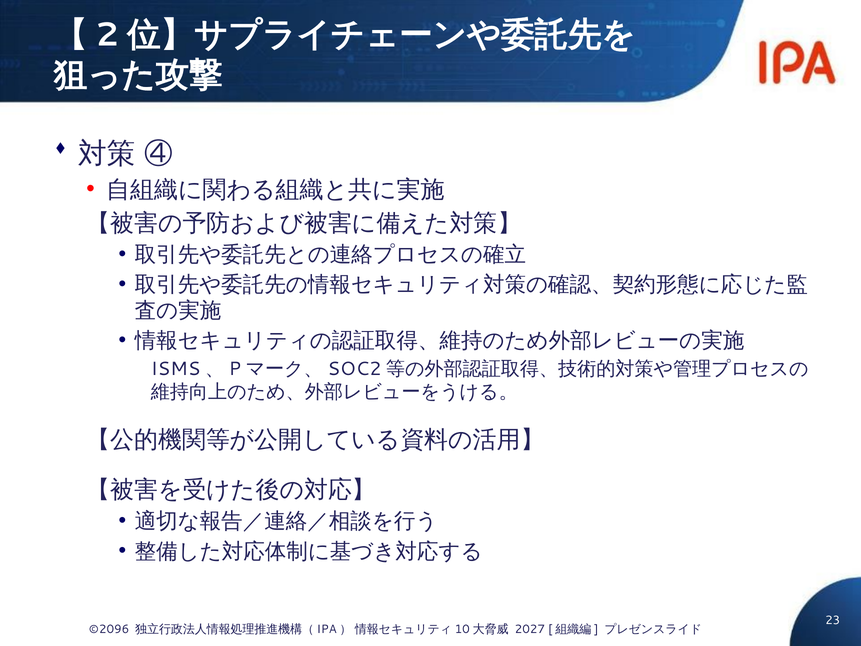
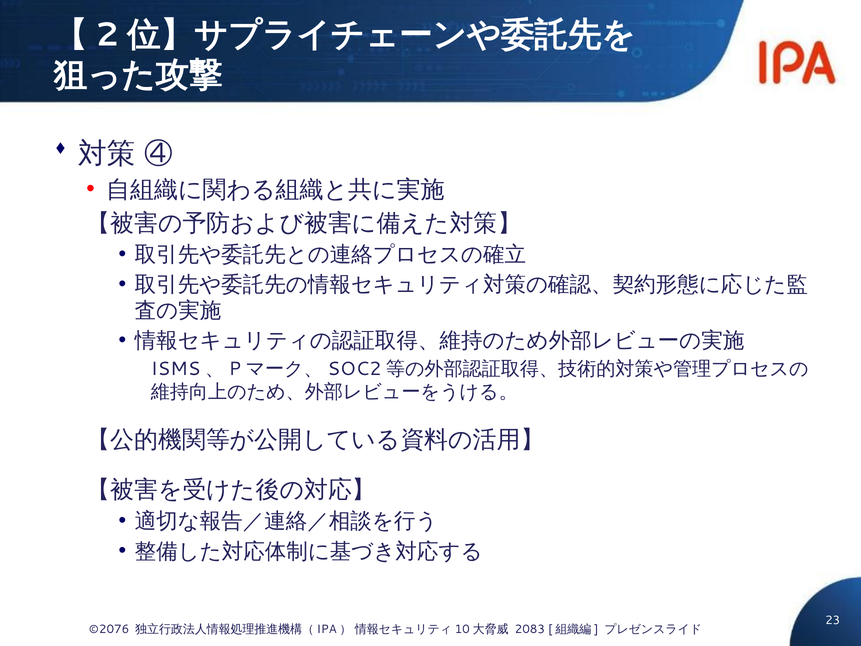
©2096: ©2096 -> ©2076
2027: 2027 -> 2083
